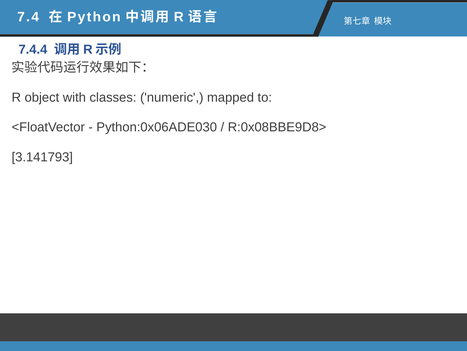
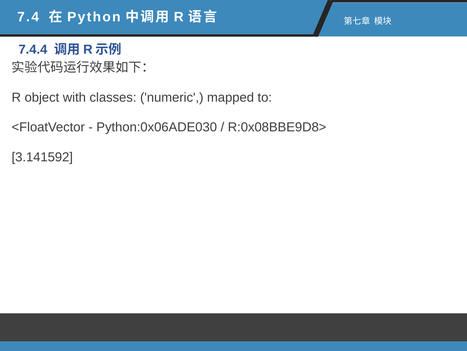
3.141793: 3.141793 -> 3.141592
